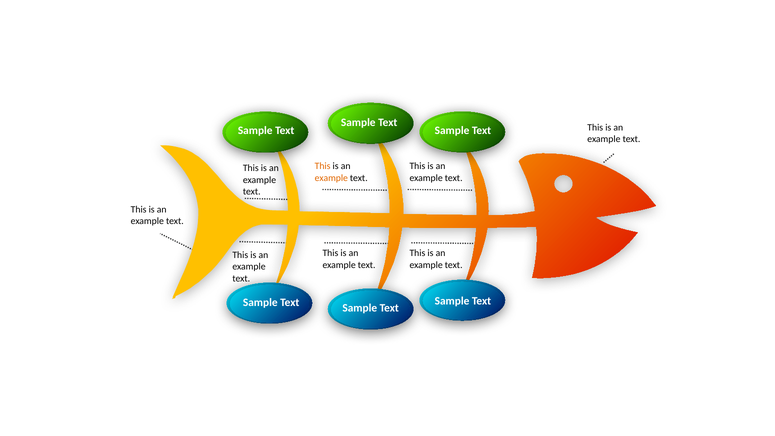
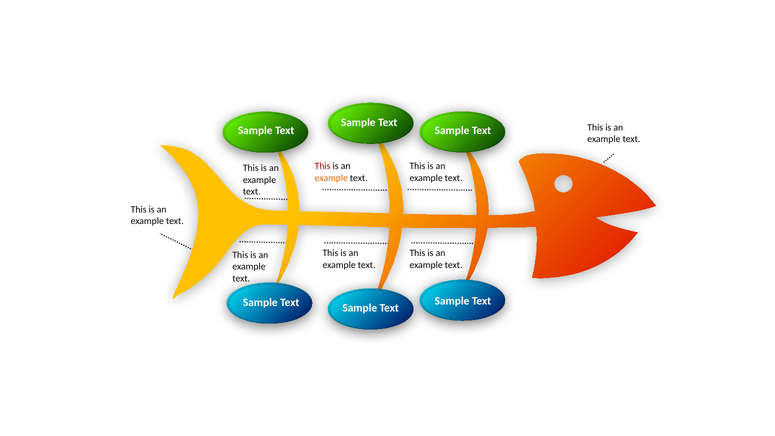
This at (323, 166) colour: orange -> red
